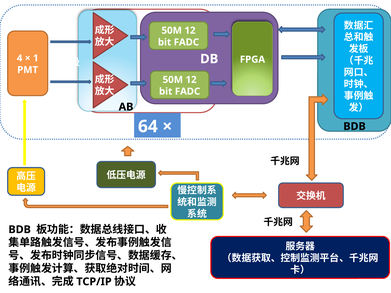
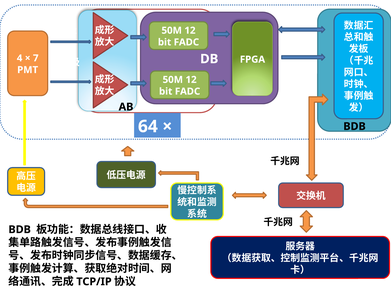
1: 1 -> 7
